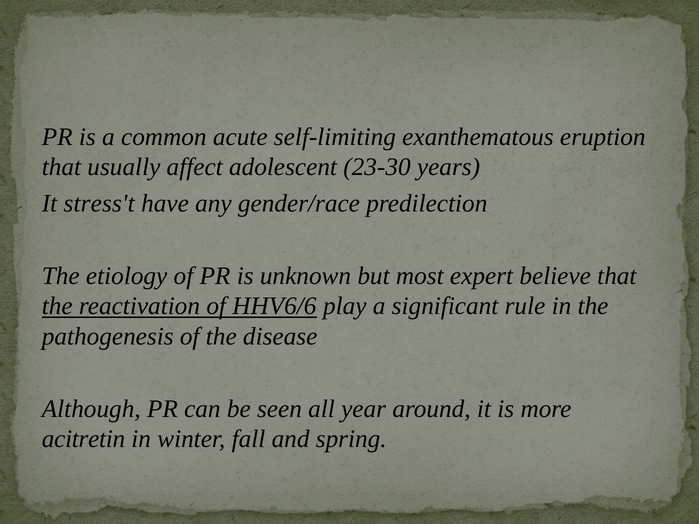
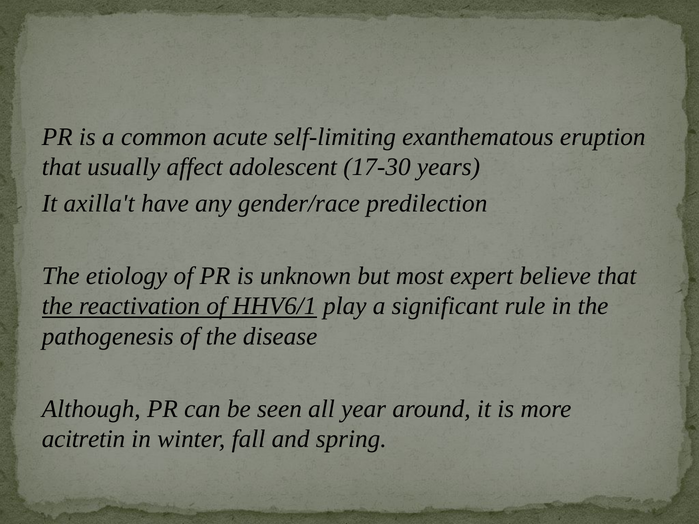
23-30: 23-30 -> 17-30
stress't: stress't -> axilla't
HHV6/6: HHV6/6 -> HHV6/1
